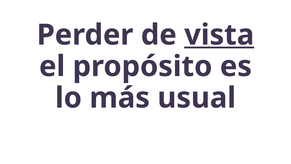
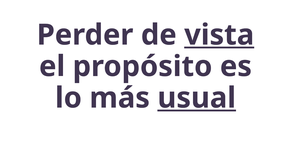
usual underline: none -> present
